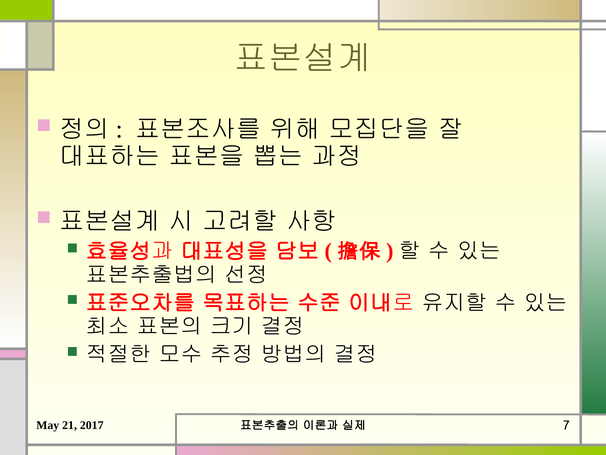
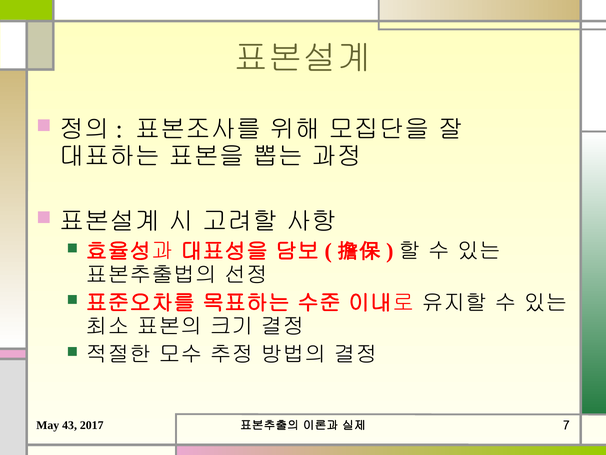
21: 21 -> 43
